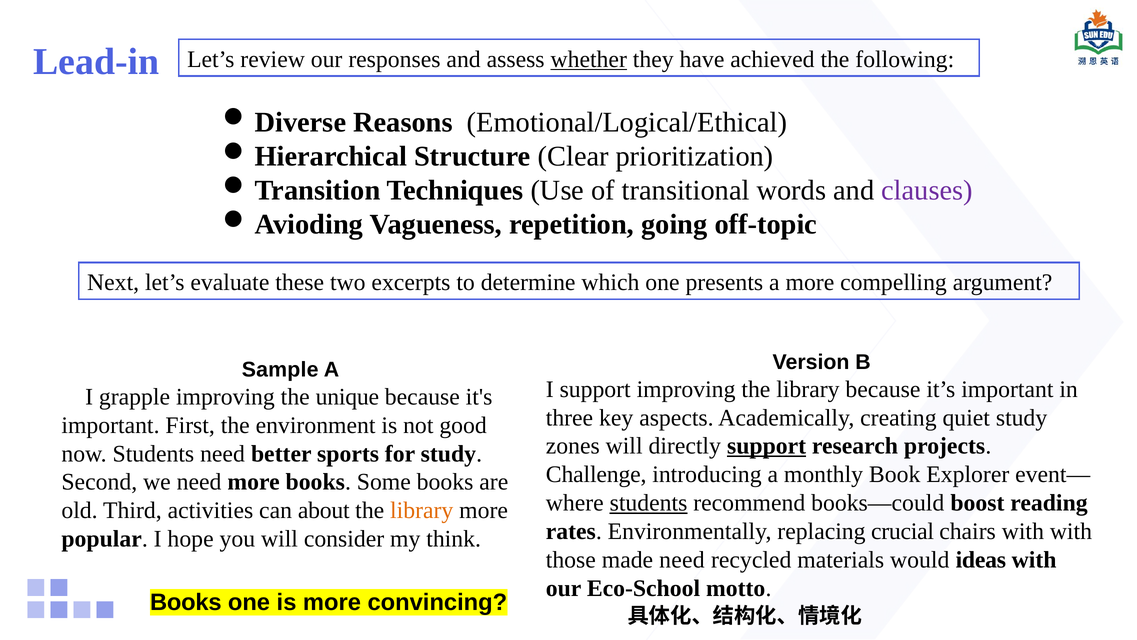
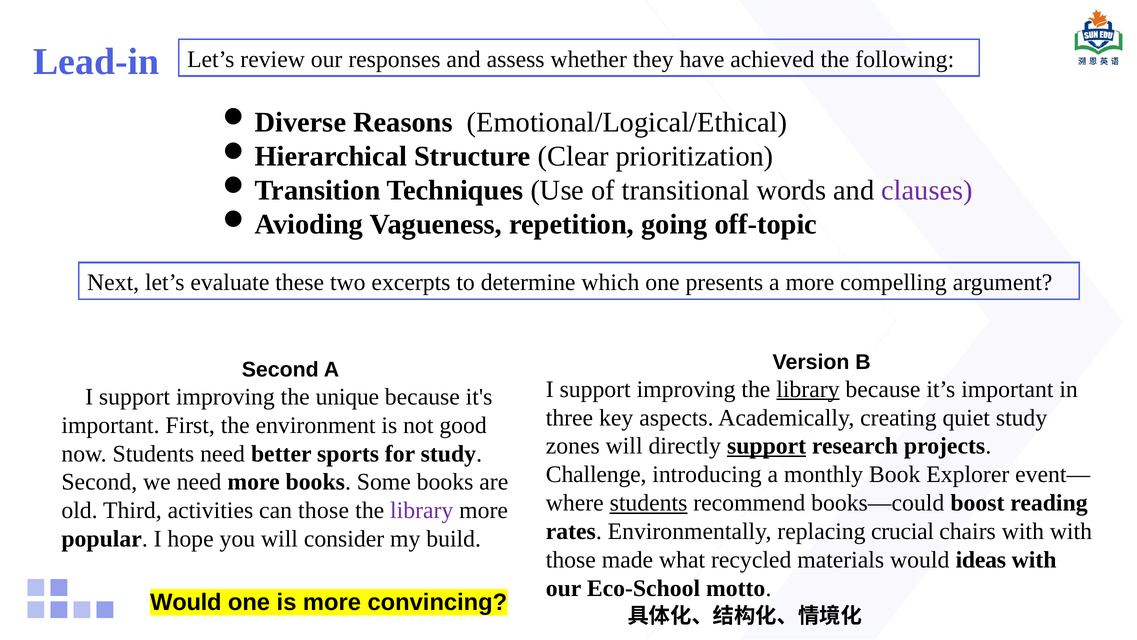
whether underline: present -> none
Sample at (280, 369): Sample -> Second
library at (808, 389) underline: none -> present
grapple at (134, 396): grapple -> support
can about: about -> those
library at (422, 510) colour: orange -> purple
think: think -> build
made need: need -> what
Books at (186, 602): Books -> Would
